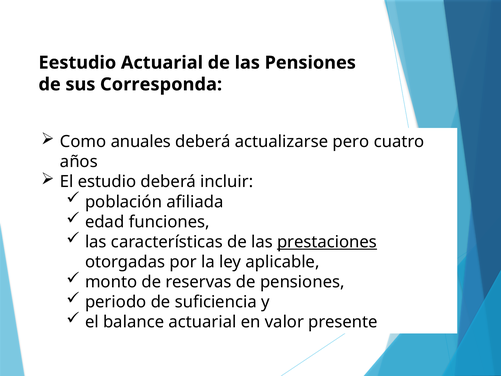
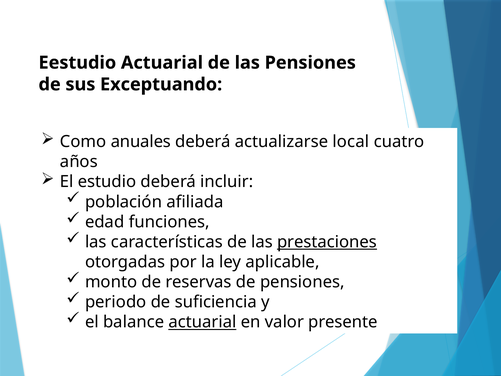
Corresponda: Corresponda -> Exceptuando
pero: pero -> local
actuarial at (202, 322) underline: none -> present
